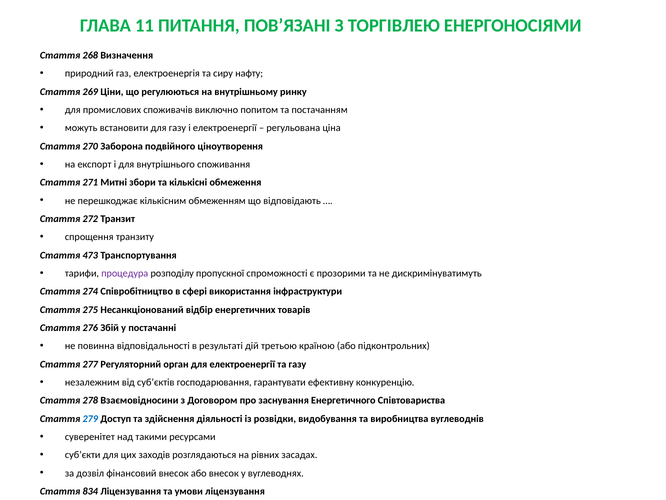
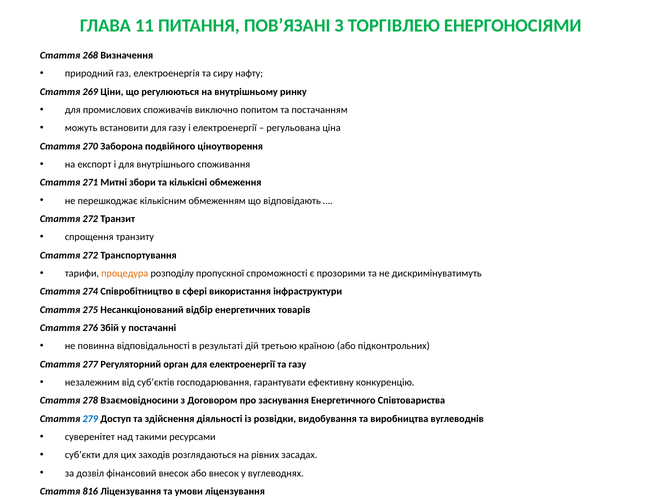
473 at (90, 255): 473 -> 272
процедура colour: purple -> orange
834: 834 -> 816
